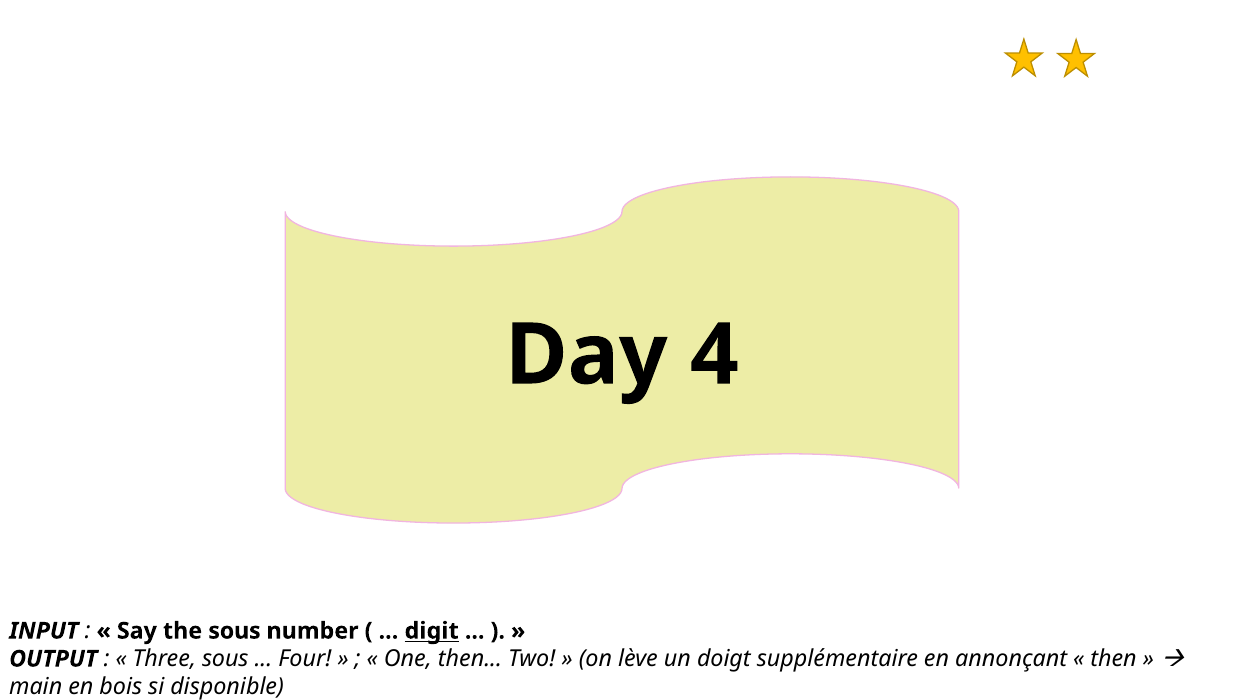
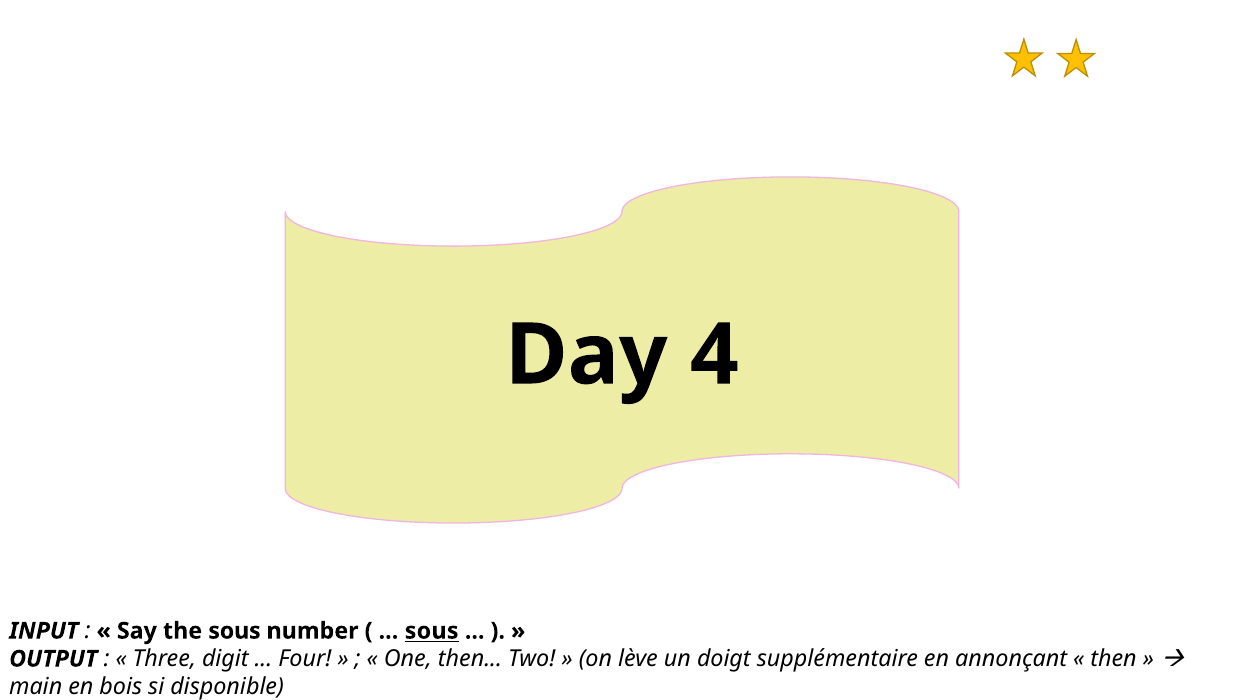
digit at (432, 631): digit -> sous
Three sous: sous -> digit
